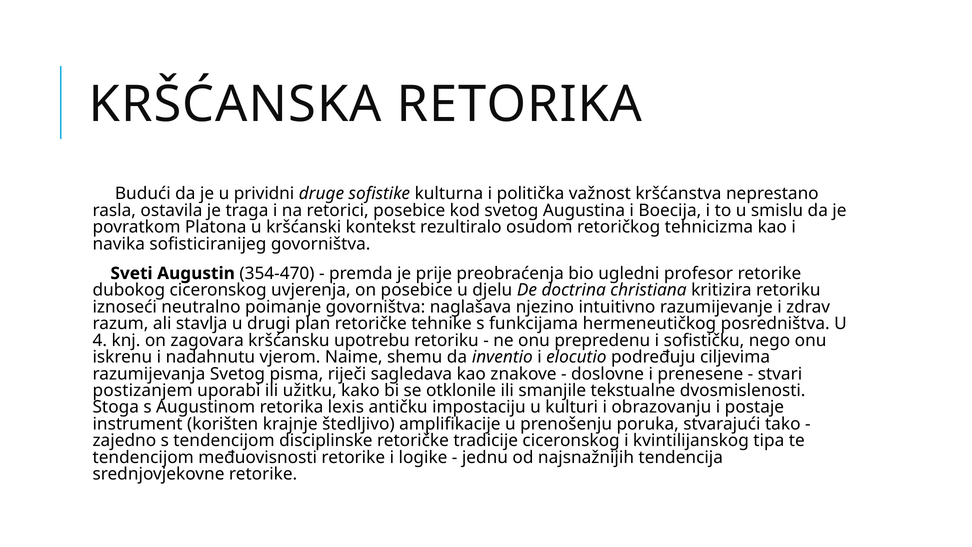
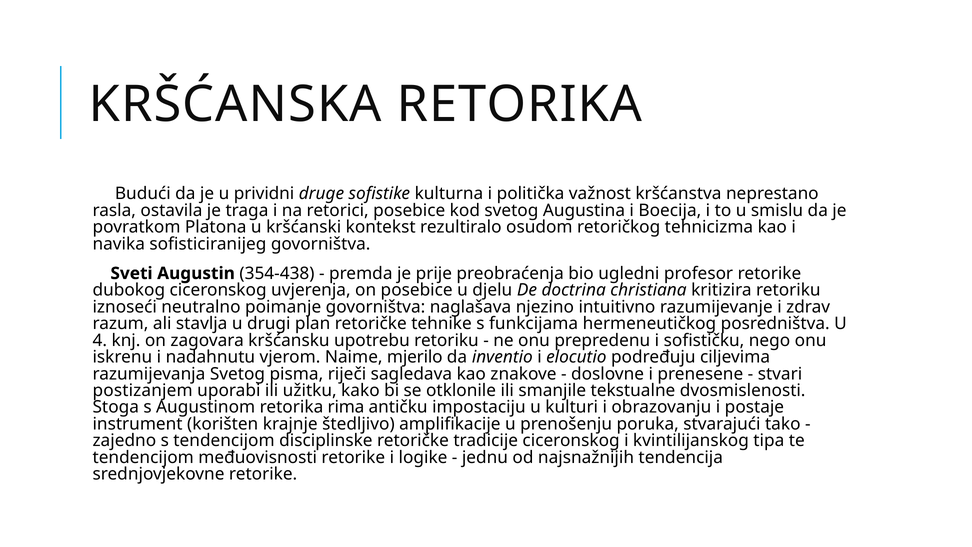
354-470: 354-470 -> 354-438
shemu: shemu -> mjerilo
lexis: lexis -> rima
